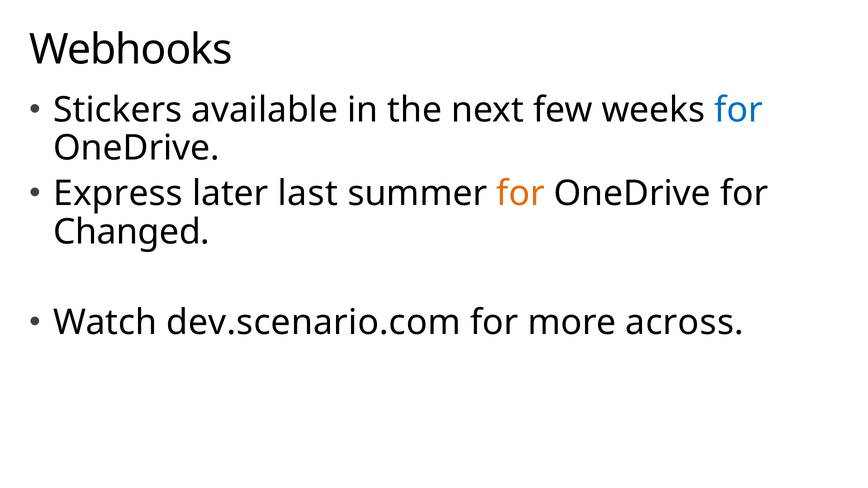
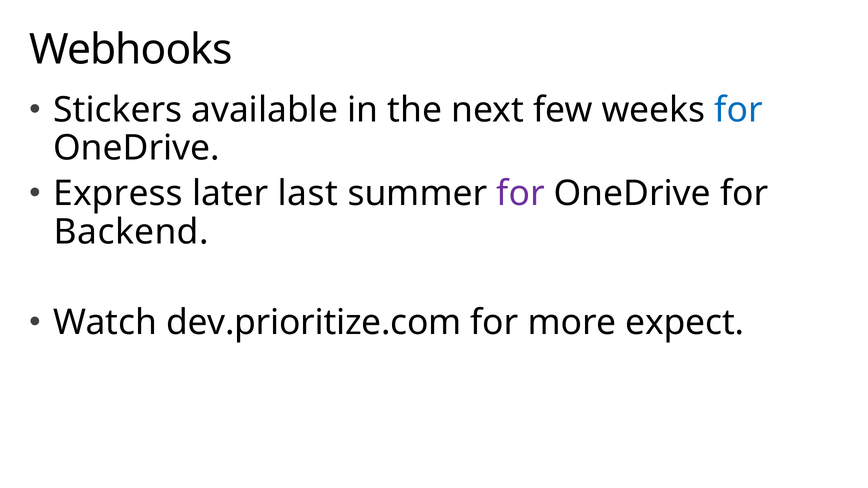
for at (521, 194) colour: orange -> purple
Changed: Changed -> Backend
dev.scenario.com: dev.scenario.com -> dev.prioritize.com
across: across -> expect
